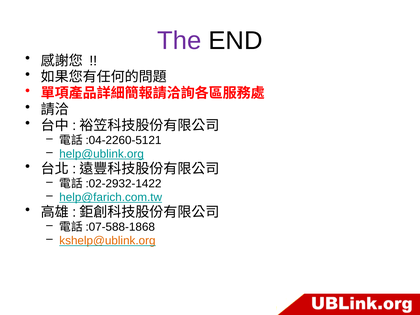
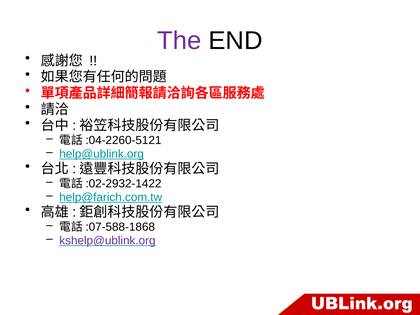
kshelp@ublink.org colour: orange -> purple
